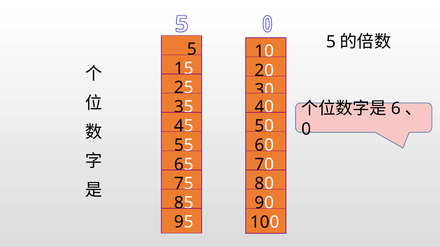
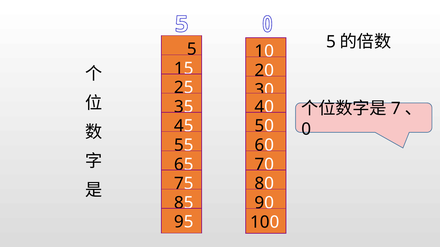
6: 6 -> 7
